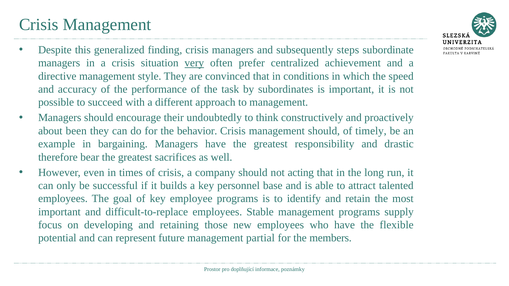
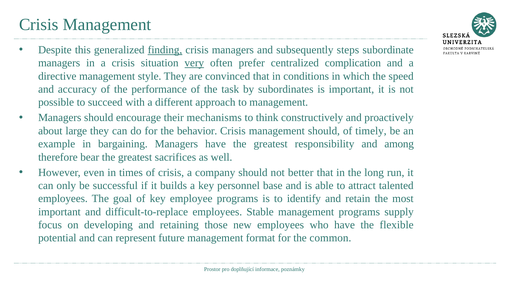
finding underline: none -> present
achievement: achievement -> complication
undoubtedly: undoubtedly -> mechanisms
been: been -> large
drastic: drastic -> among
acting: acting -> better
partial: partial -> format
members: members -> common
